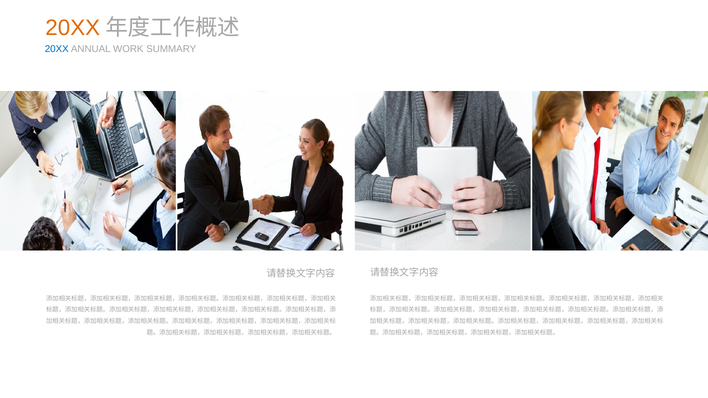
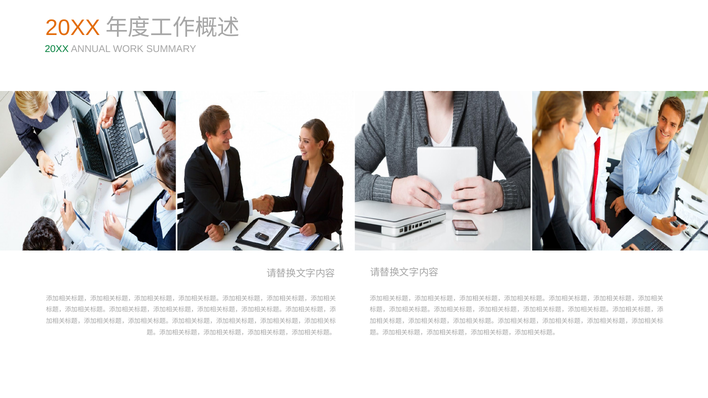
20XX at (57, 49) colour: blue -> green
